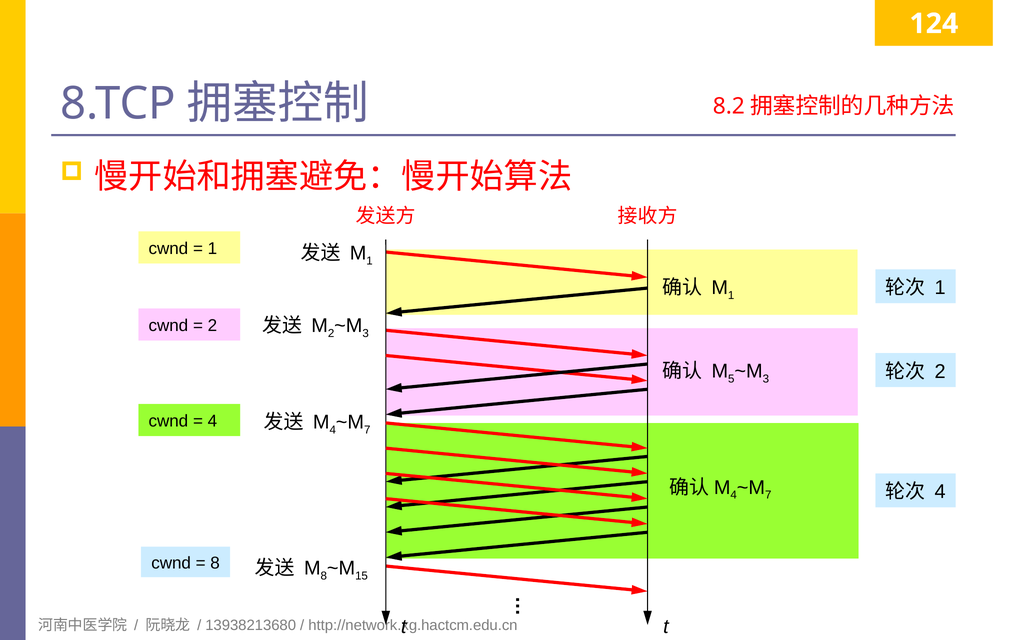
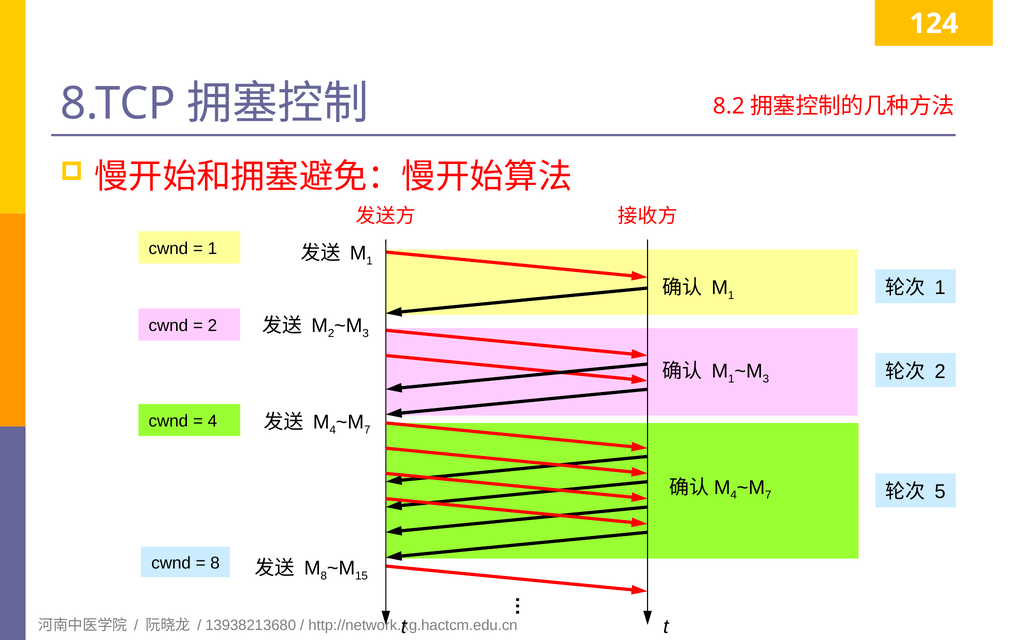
5 at (731, 379): 5 -> 1
4 at (940, 492): 4 -> 5
